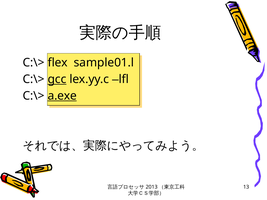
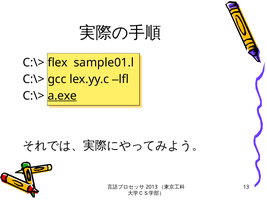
gcc underline: present -> none
